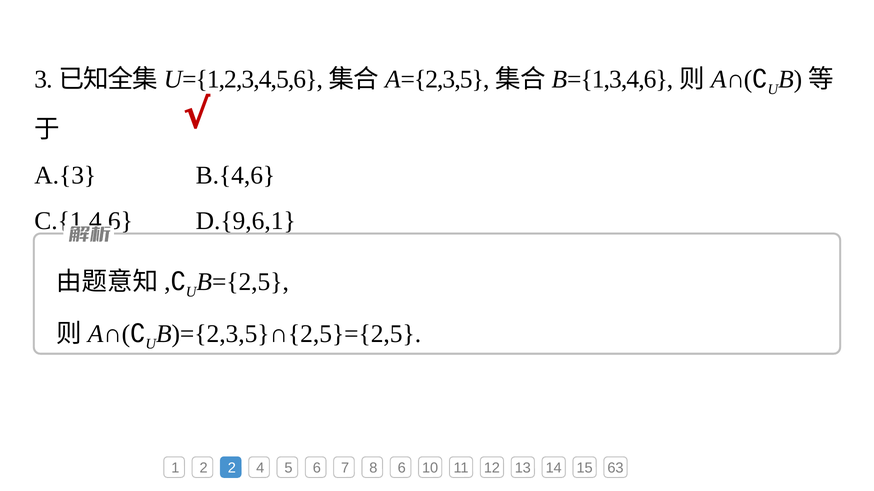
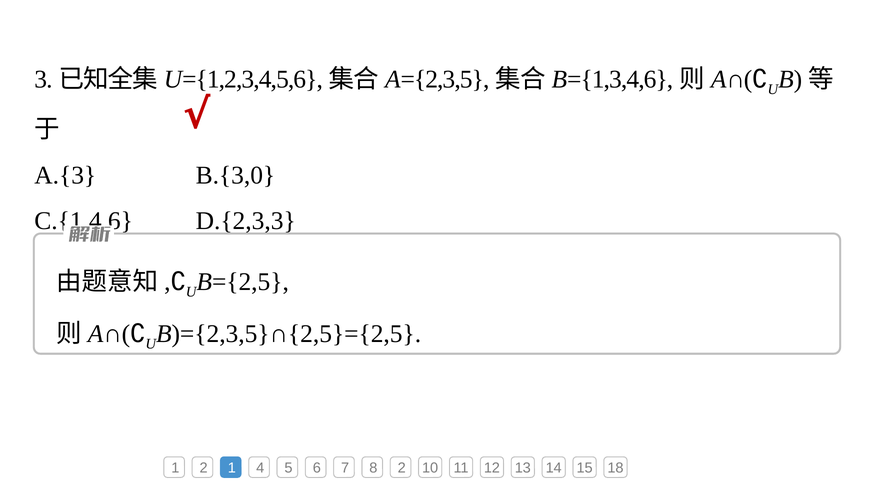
B.{4,6: B.{4,6 -> B.{3,0
D.{9,6,1: D.{9,6,1 -> D.{2,3,3
2 2: 2 -> 1
8 6: 6 -> 2
63: 63 -> 18
